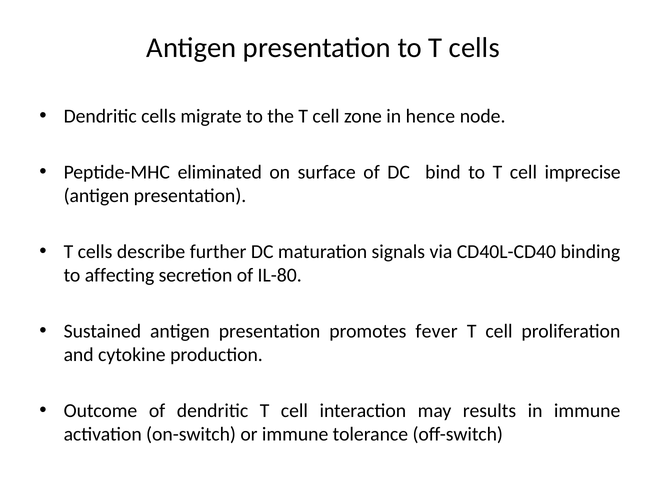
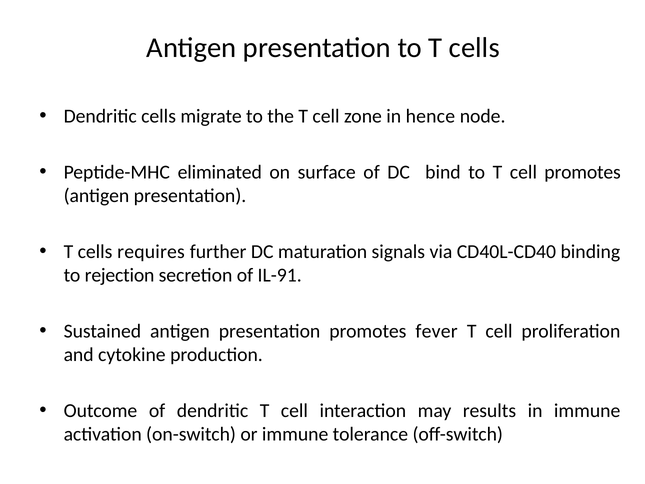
cell imprecise: imprecise -> promotes
describe: describe -> requires
affecting: affecting -> rejection
IL-80: IL-80 -> IL-91
